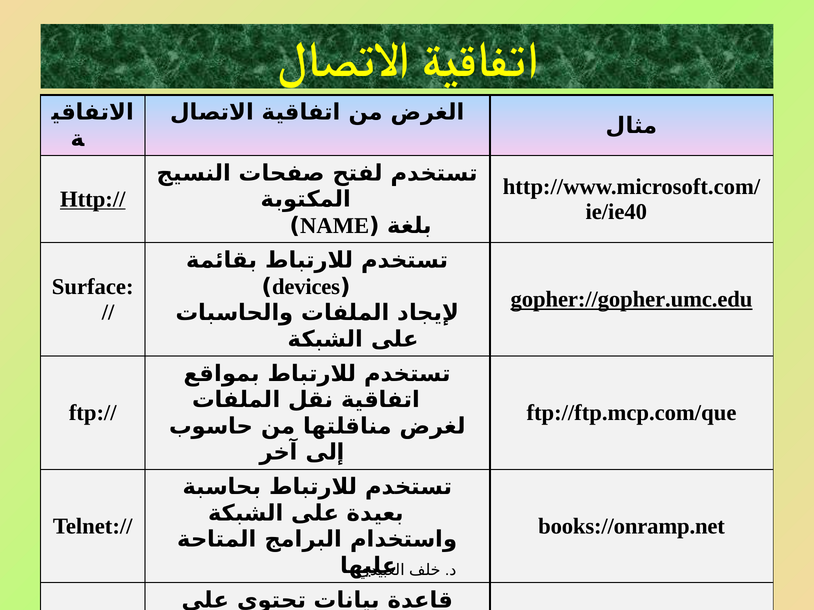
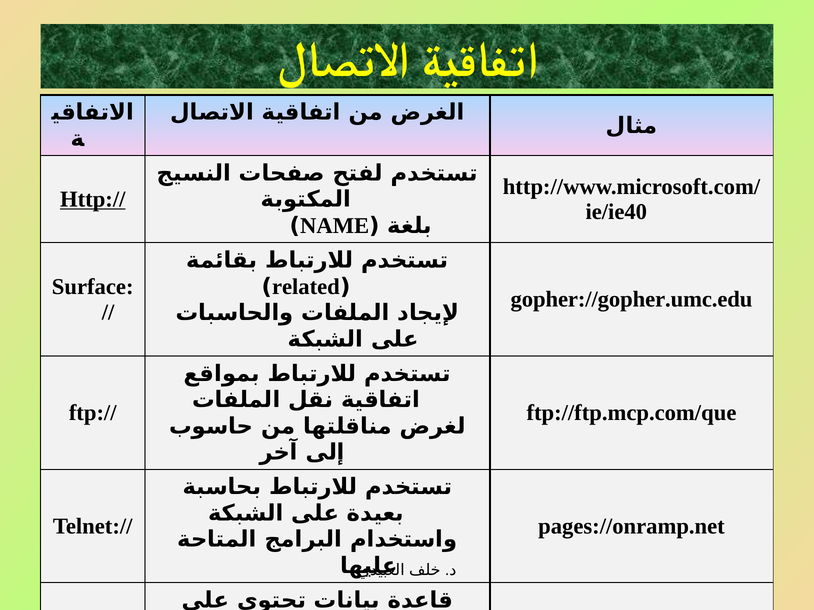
devices: devices -> related
gopher://gopher.umc.edu underline: present -> none
books://onramp.net: books://onramp.net -> pages://onramp.net
